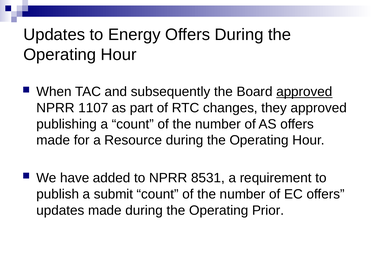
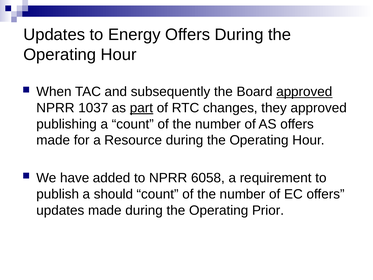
1107: 1107 -> 1037
part underline: none -> present
8531: 8531 -> 6058
submit: submit -> should
